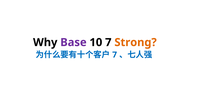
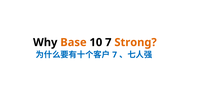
Base colour: purple -> orange
